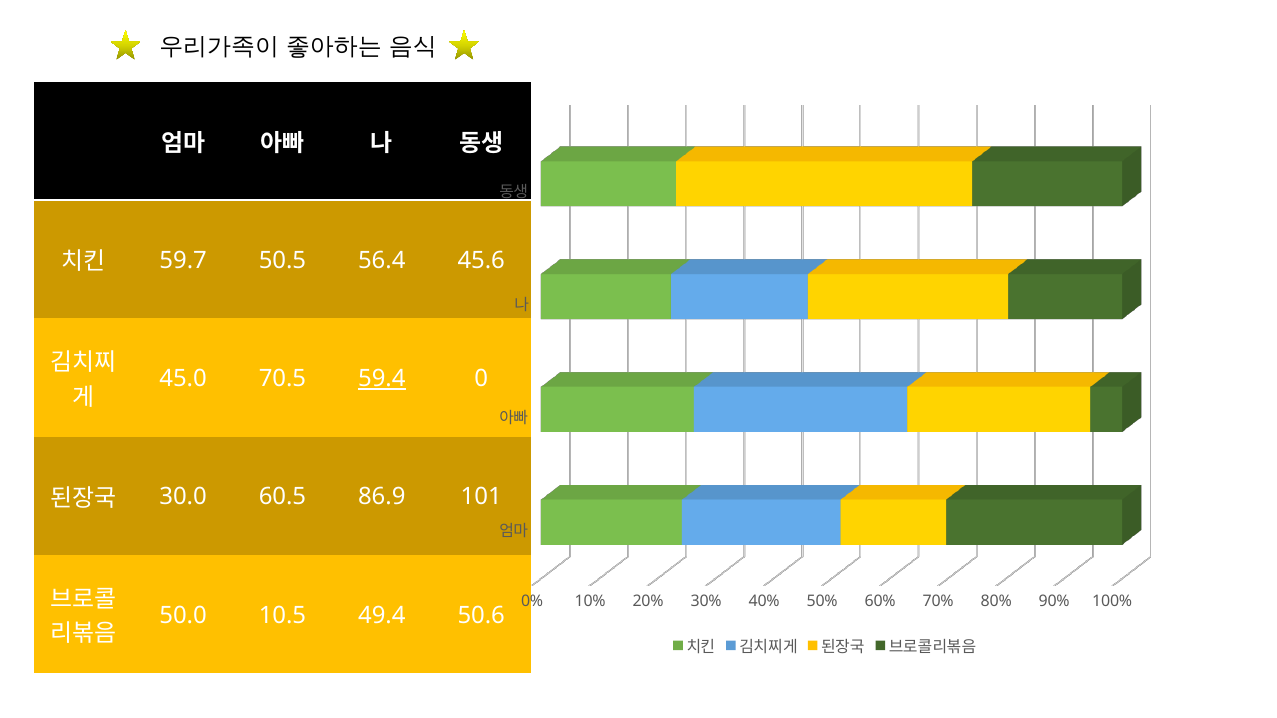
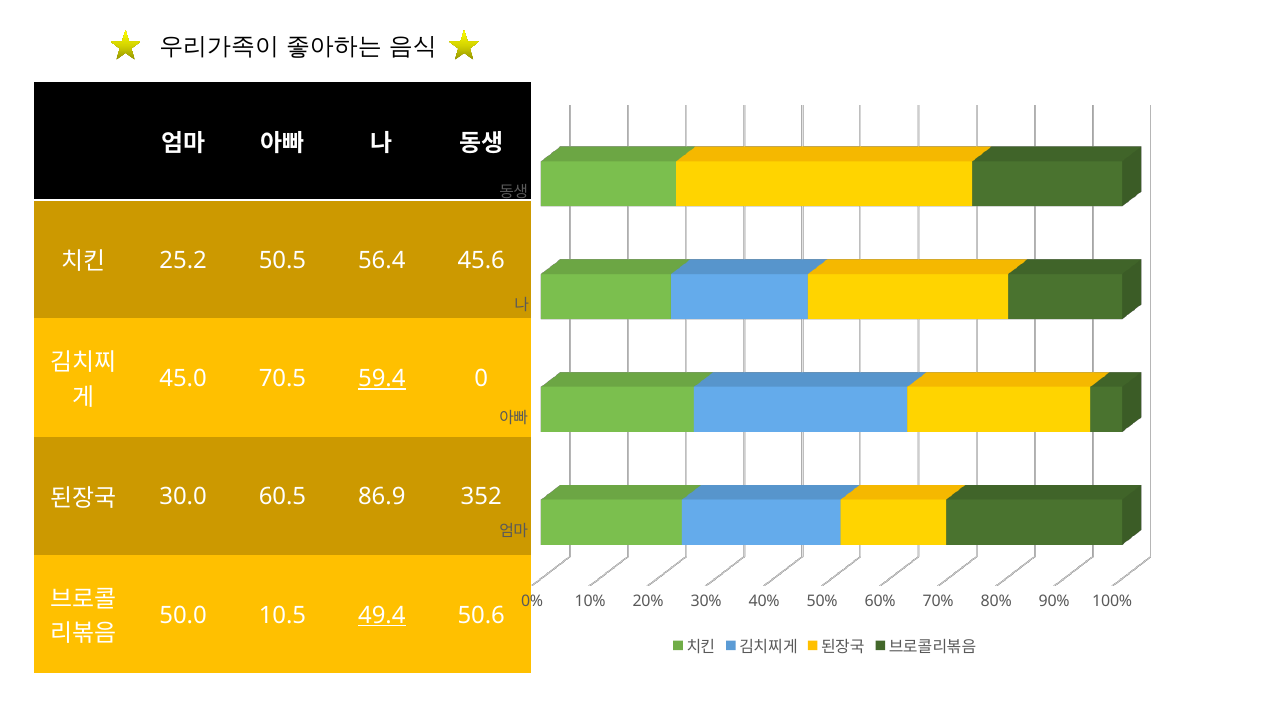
59.7: 59.7 -> 25.2
101: 101 -> 352
49.4 underline: none -> present
